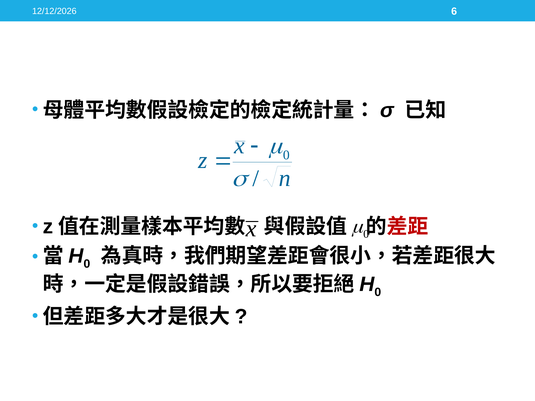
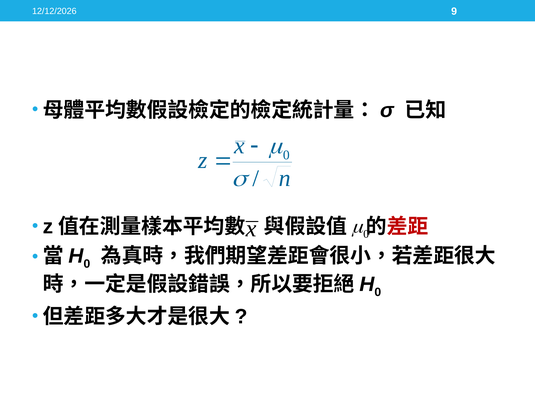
6: 6 -> 9
